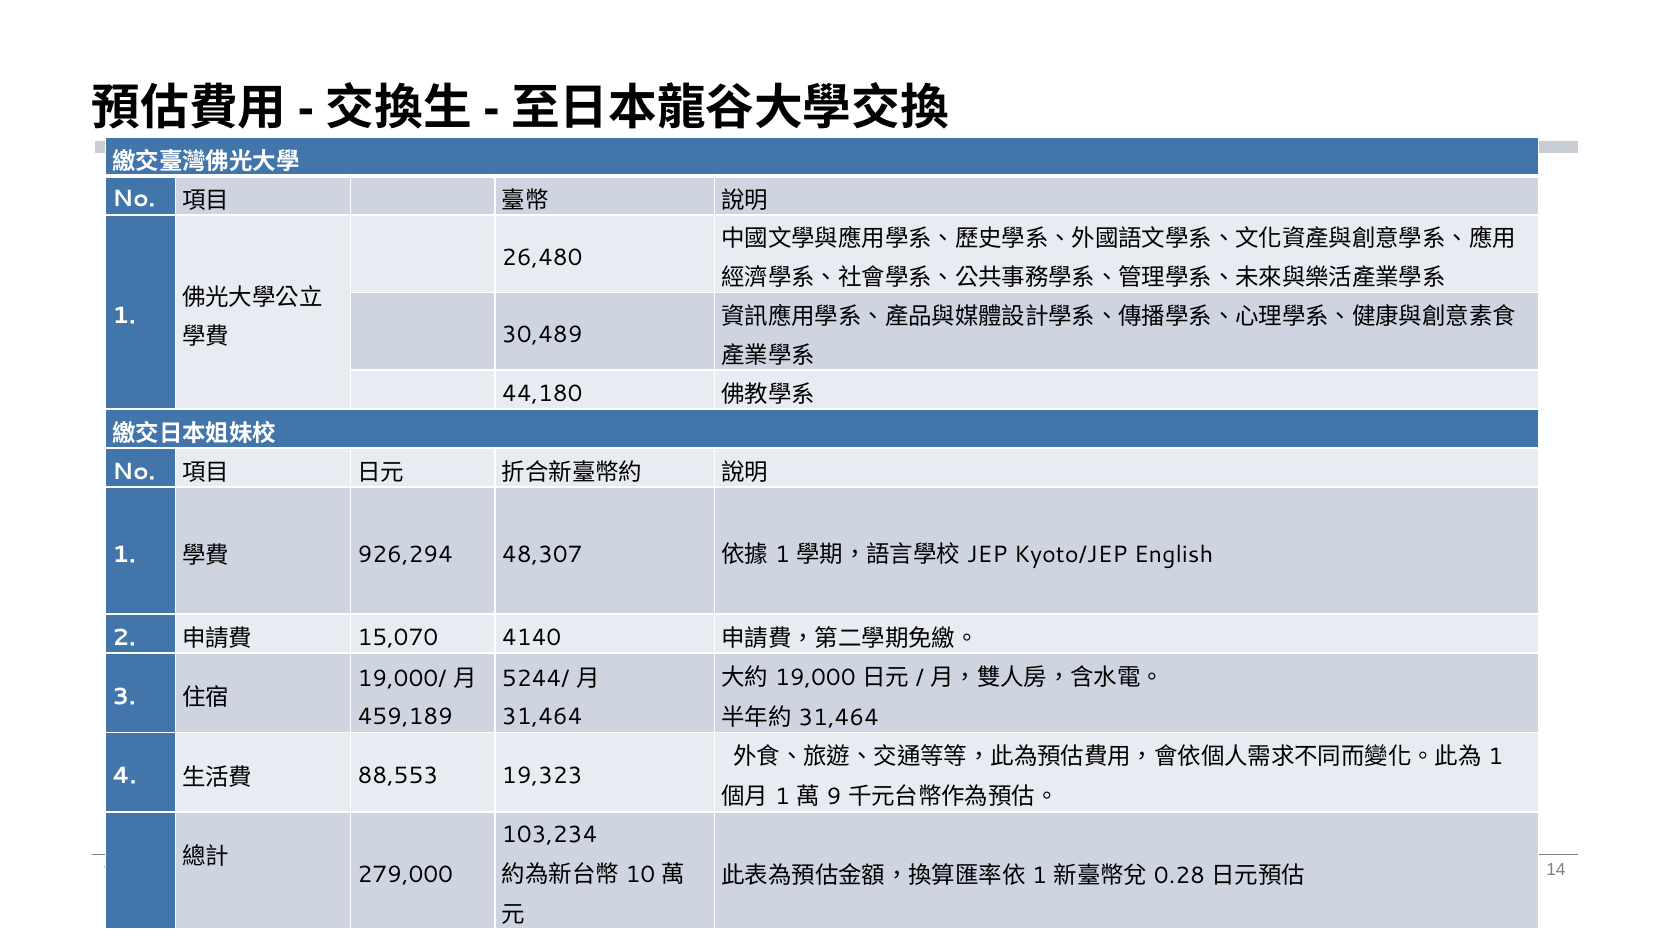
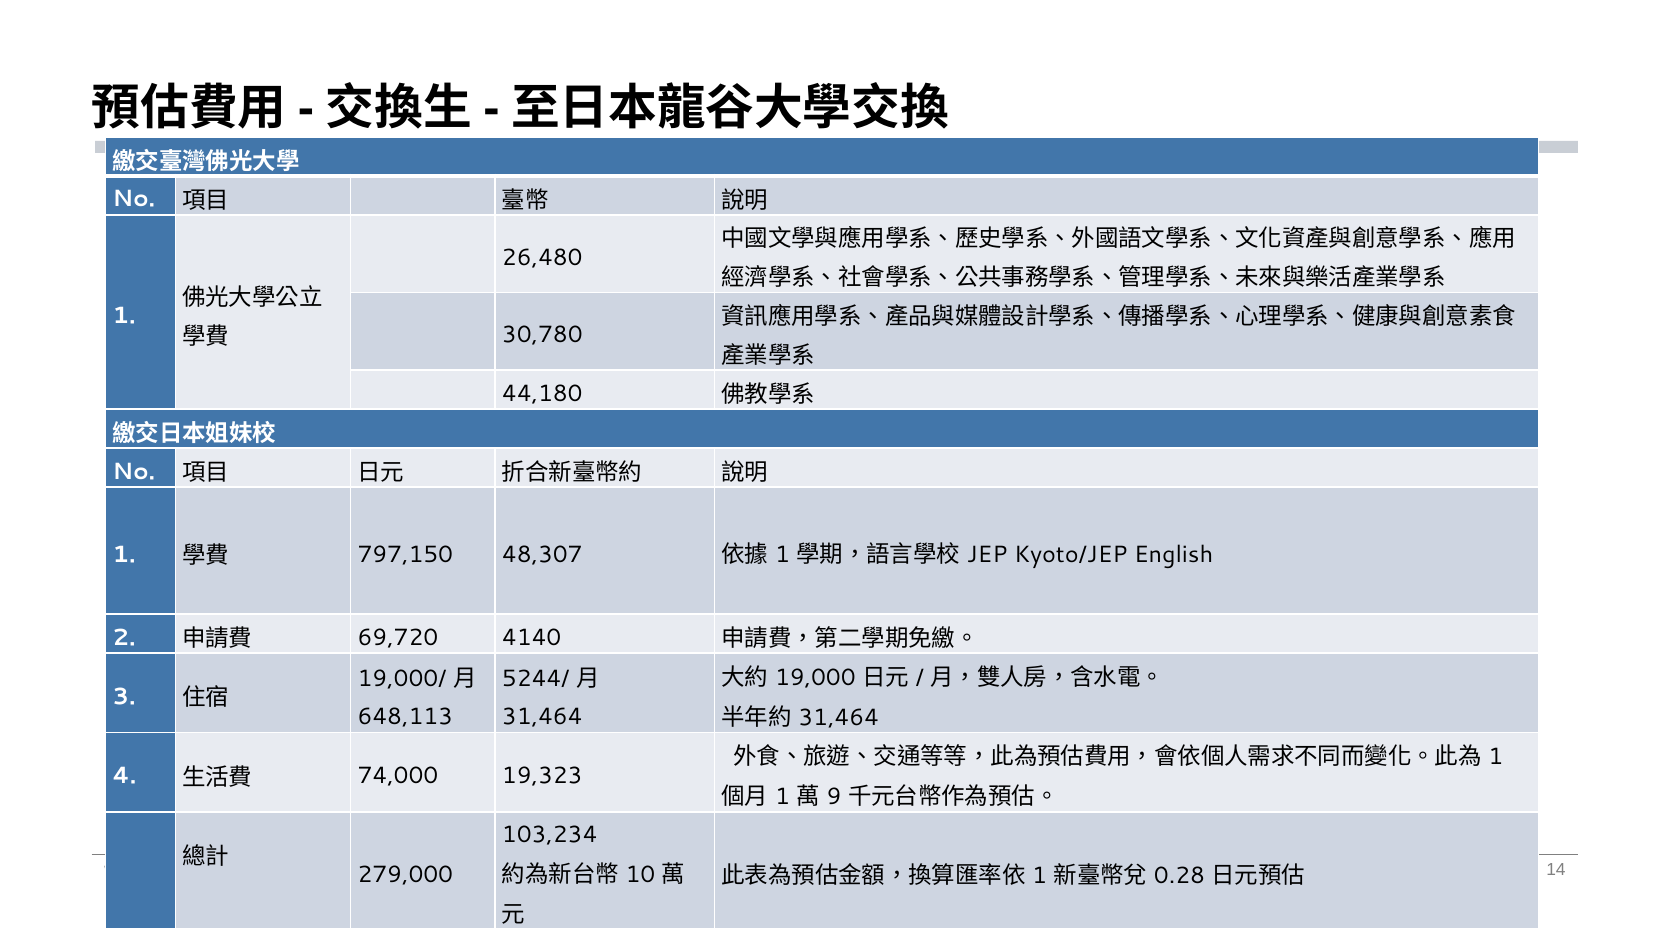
30,489: 30,489 -> 30,780
926,294: 926,294 -> 797,150
15,070: 15,070 -> 69,720
459,189: 459,189 -> 648,113
88,553: 88,553 -> 74,000
